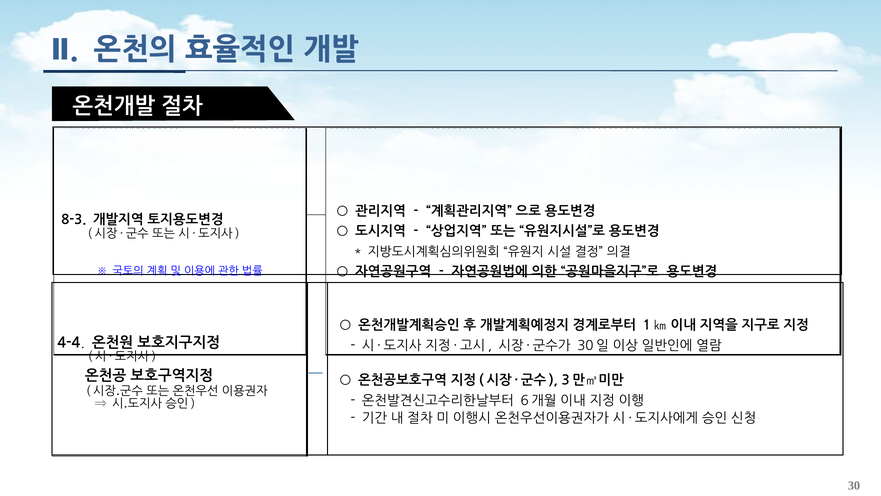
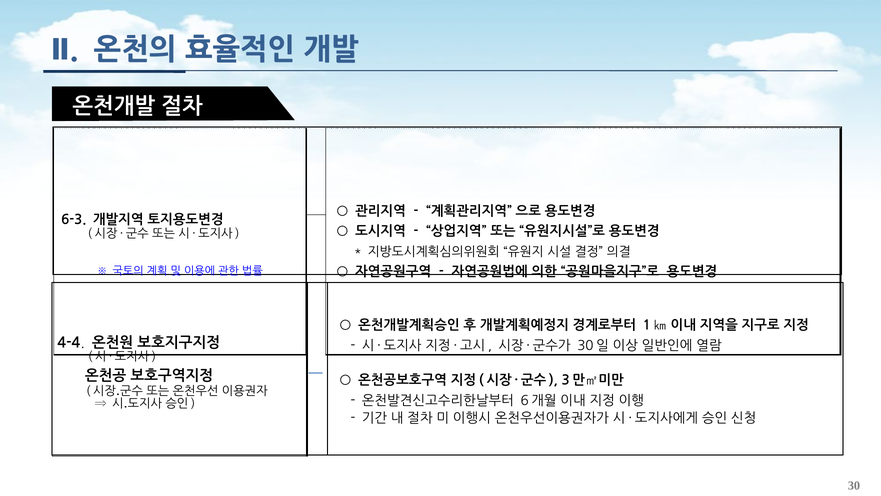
8-3: 8-3 -> 6-3
